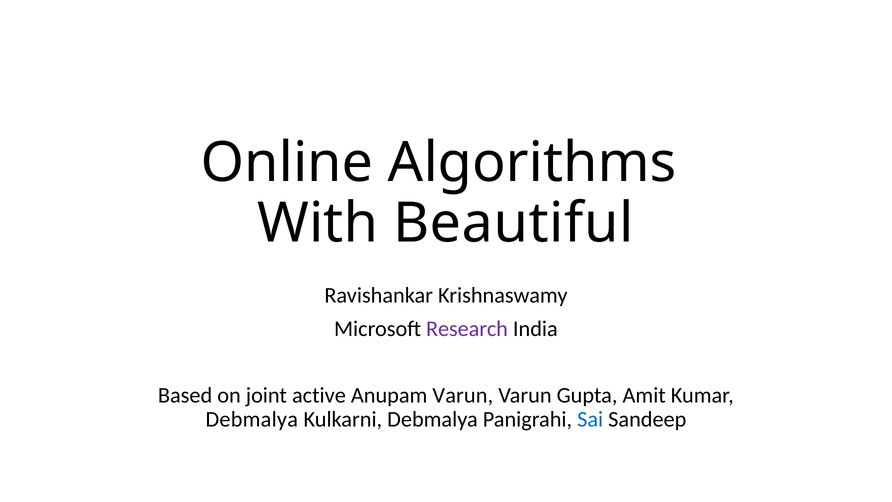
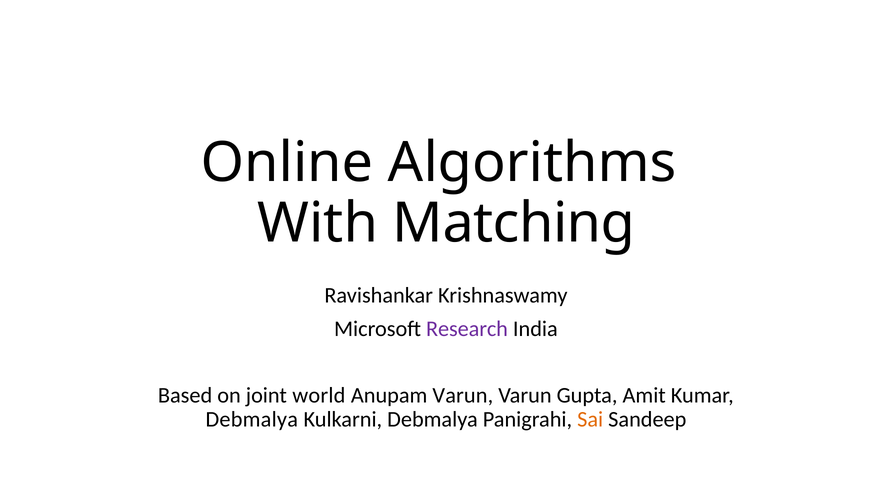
Beautiful: Beautiful -> Matching
active: active -> world
Sai colour: blue -> orange
